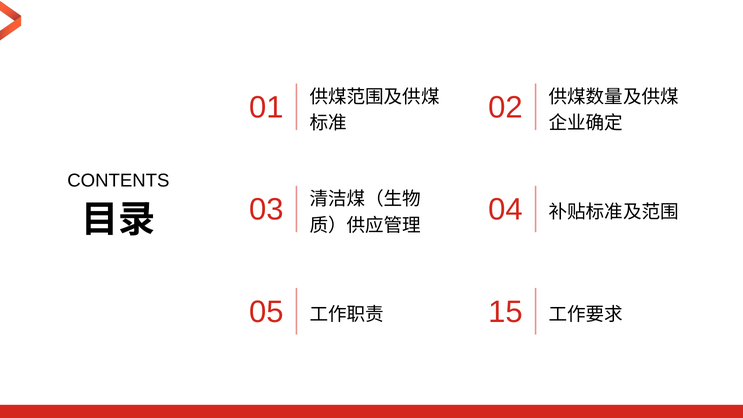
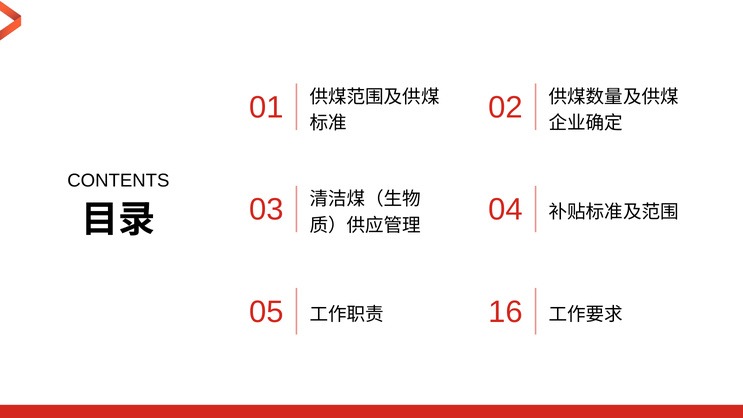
15: 15 -> 16
